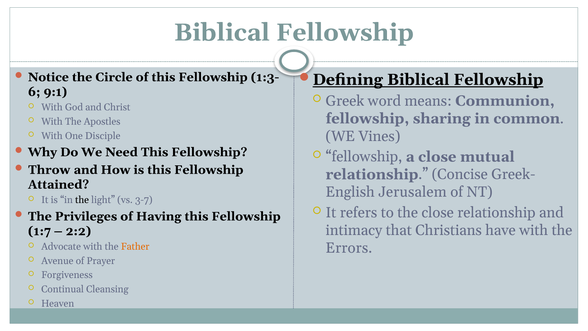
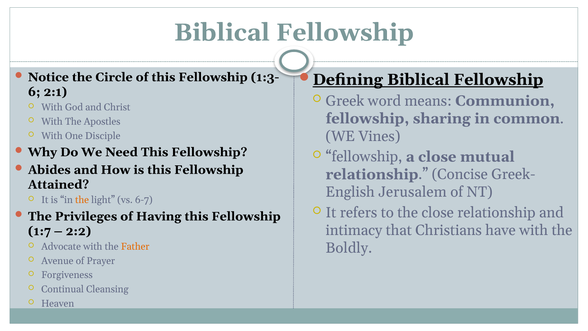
9:1: 9:1 -> 2:1
Throw: Throw -> Abides
the at (82, 200) colour: black -> orange
3-7: 3-7 -> 6-7
Errors: Errors -> Boldly
